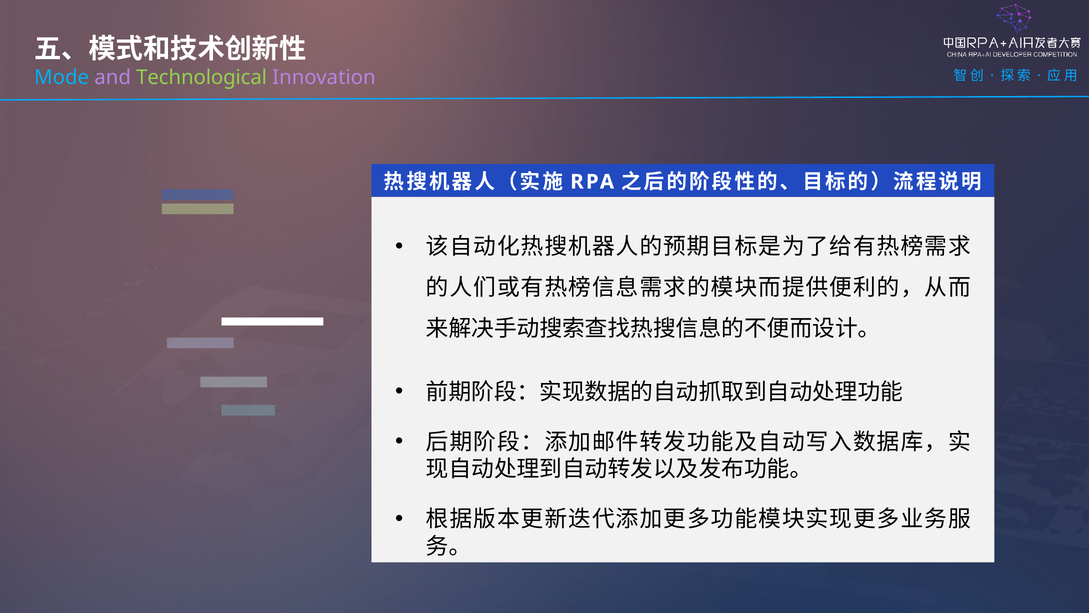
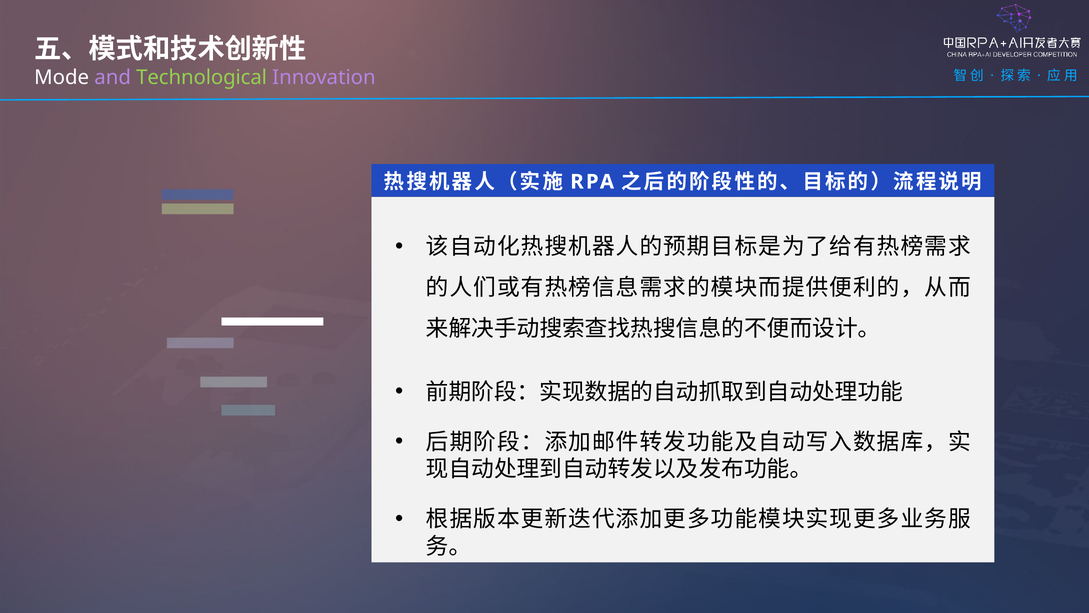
Mode colour: light blue -> white
